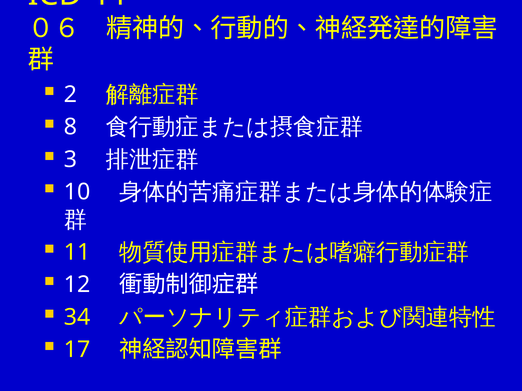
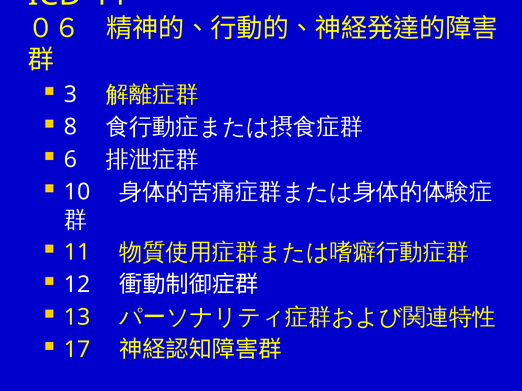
2: 2 -> 3
3: 3 -> 6
34: 34 -> 13
